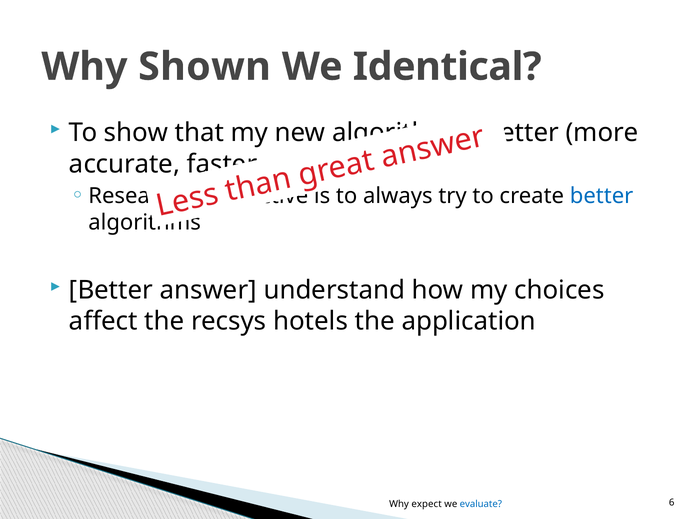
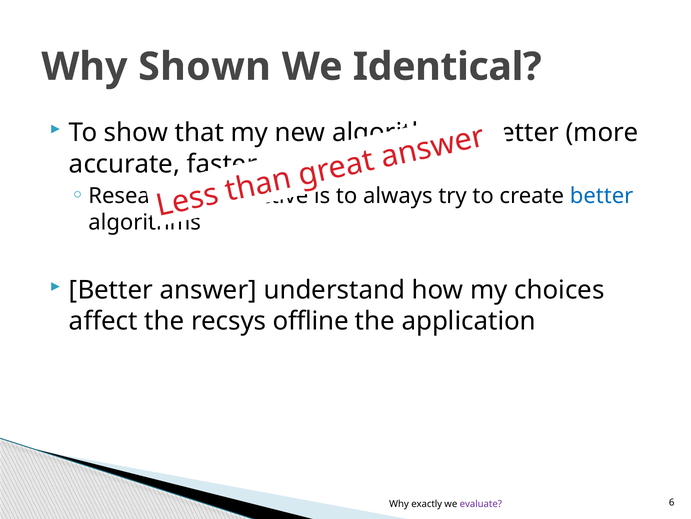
hotels: hotels -> offline
expect: expect -> exactly
evaluate colour: blue -> purple
